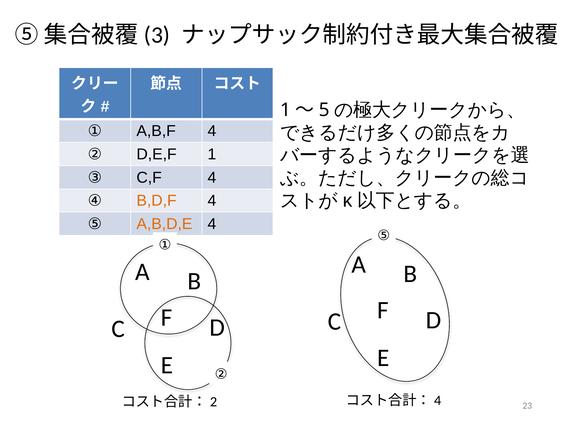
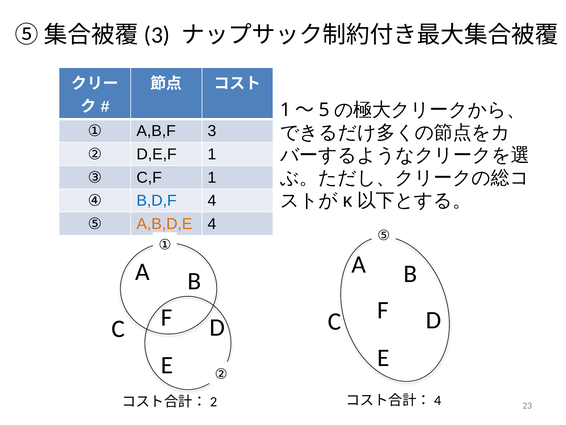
A,B,F 4: 4 -> 3
C,F 4: 4 -> 1
B,D,F colour: orange -> blue
